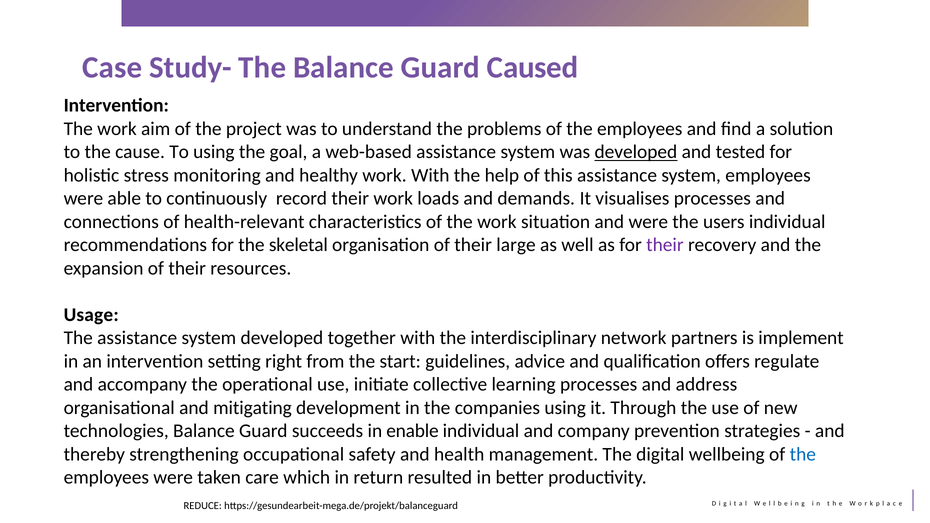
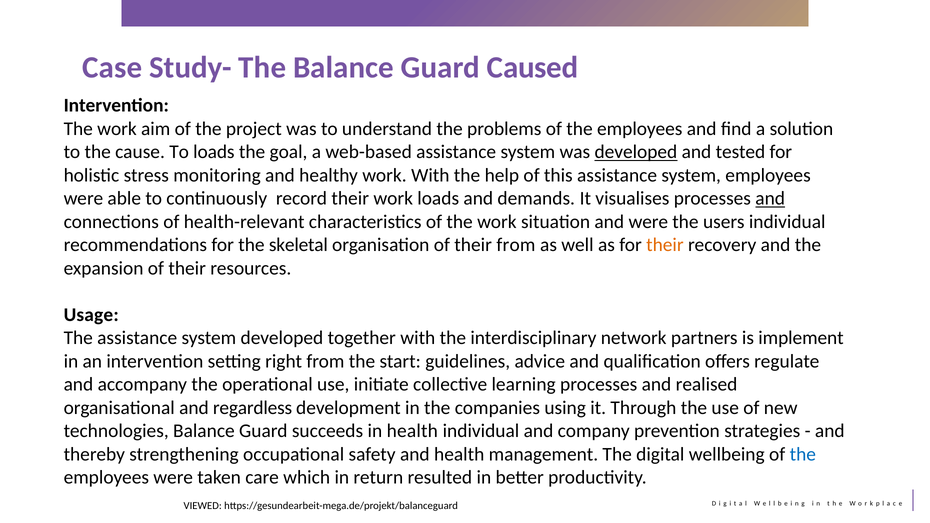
To using: using -> loads
and at (770, 199) underline: none -> present
their large: large -> from
their at (665, 245) colour: purple -> orange
address: address -> realised
mitigating: mitigating -> regardless
in enable: enable -> health
REDUCE: REDUCE -> VIEWED
